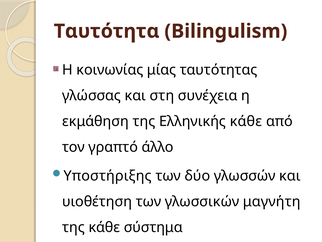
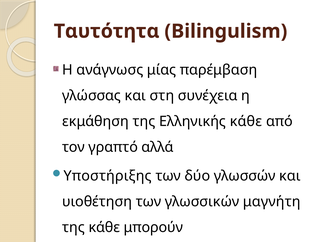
κοινωνίας: κοινωνίας -> ανάγνωσς
ταυτότητας: ταυτότητας -> παρέμβαση
άλλο: άλλο -> αλλά
σύστημα: σύστημα -> μπορούν
